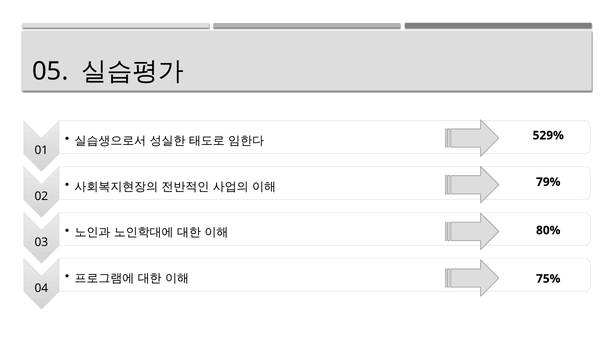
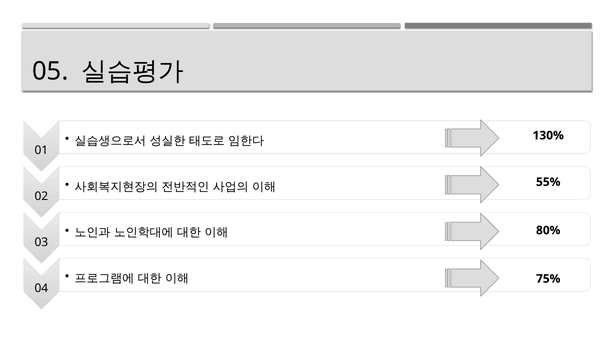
529%: 529% -> 130%
79%: 79% -> 55%
